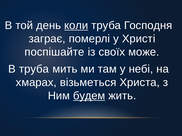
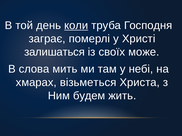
поспішайте: поспішайте -> залишаться
В труба: труба -> слова
будем underline: present -> none
